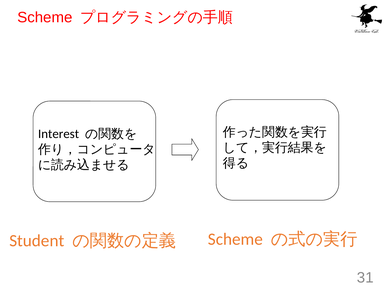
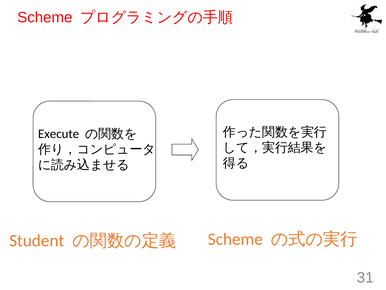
Interest: Interest -> Execute
